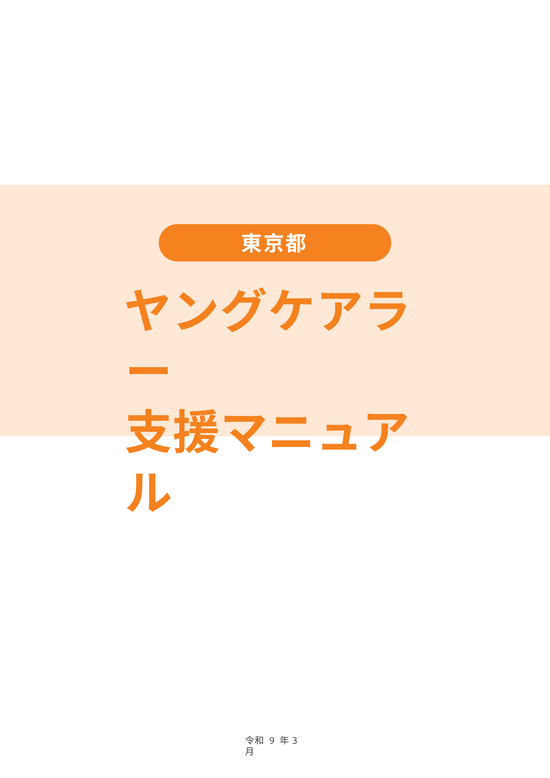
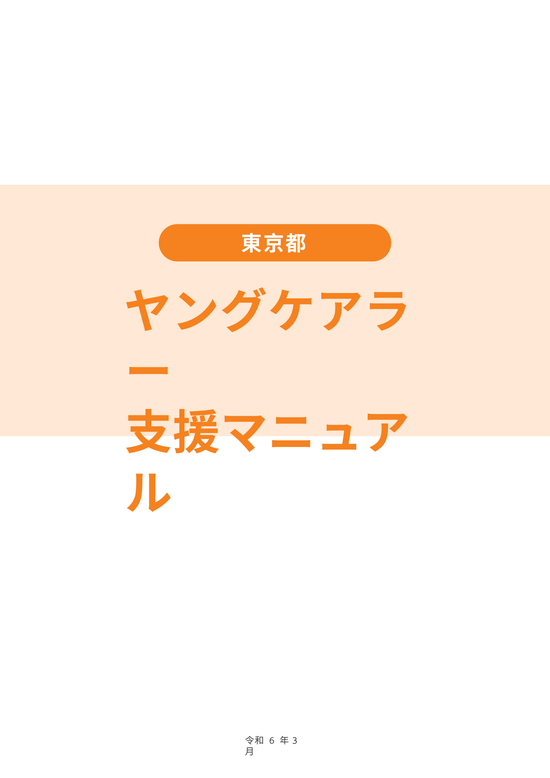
9: 9 -> 6
